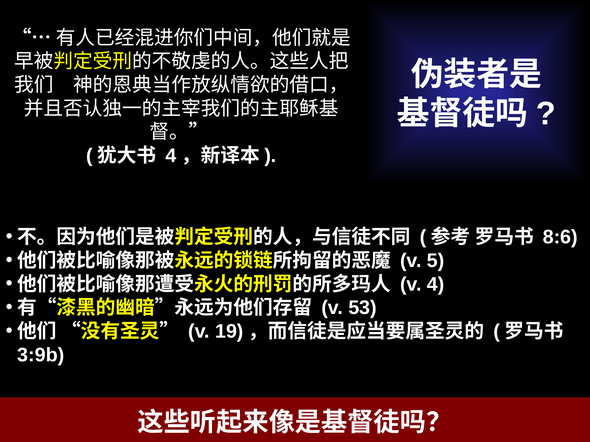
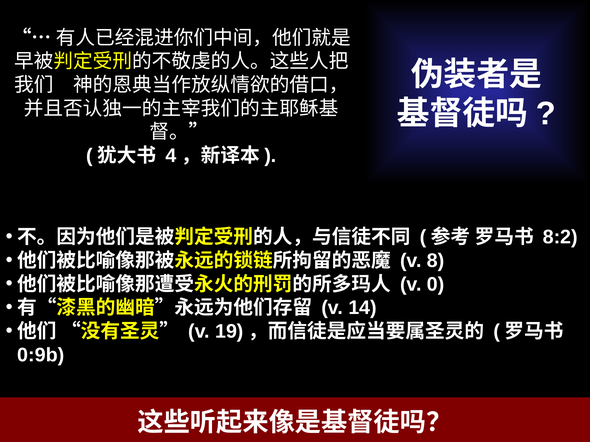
8:6: 8:6 -> 8:2
5: 5 -> 8
4: 4 -> 0
53: 53 -> 14
3:9b: 3:9b -> 0:9b
